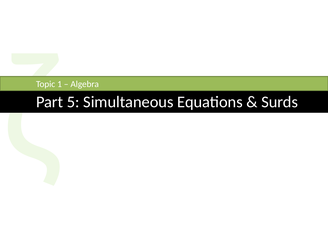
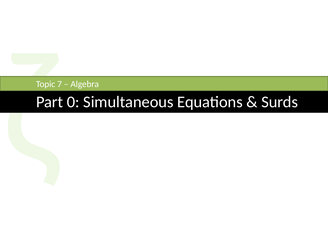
1: 1 -> 7
5: 5 -> 0
